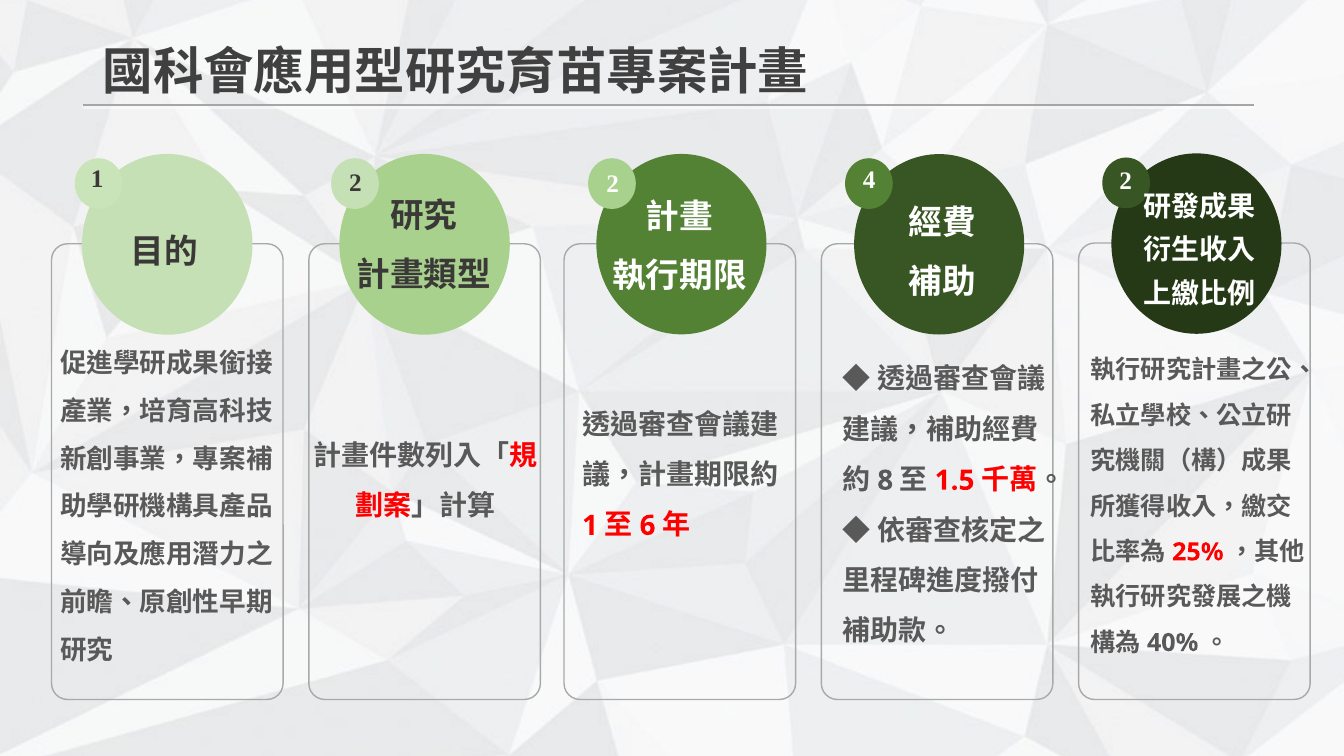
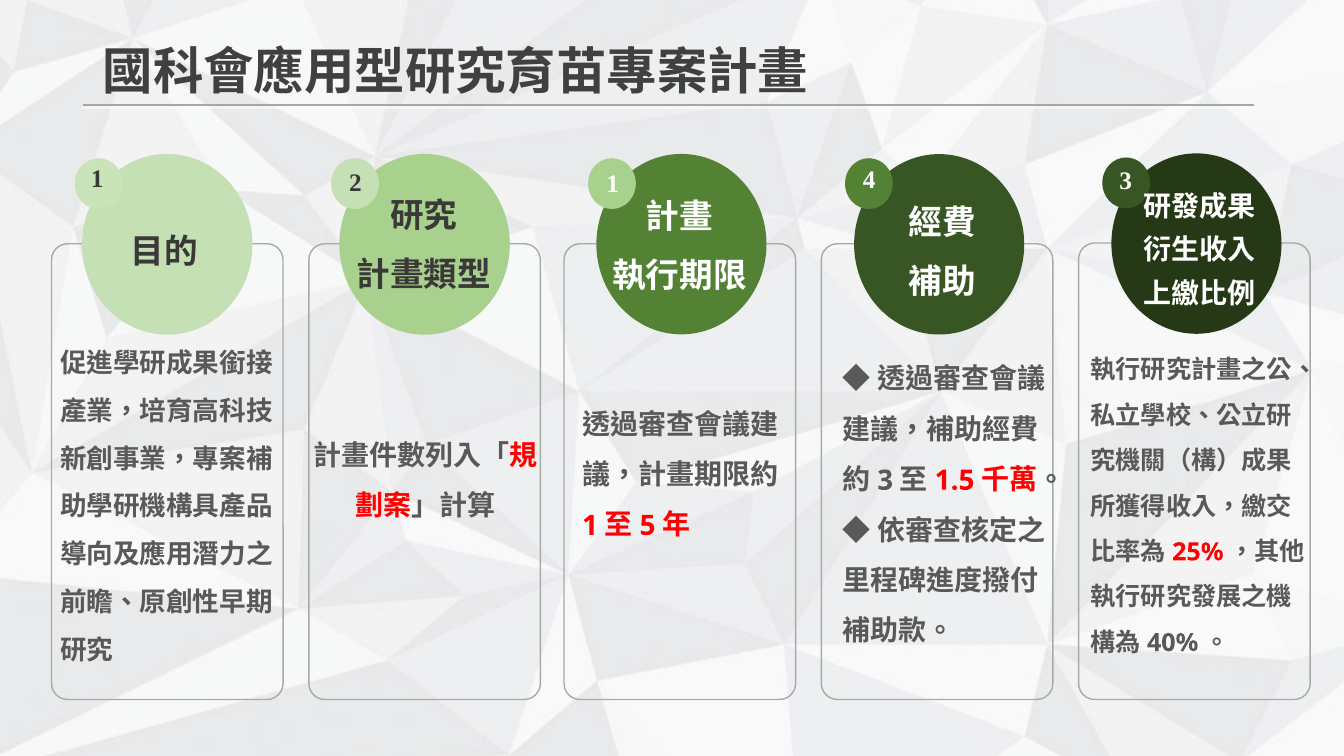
2 2: 2 -> 1
4 2: 2 -> 3
8 at (885, 480): 8 -> 3
6: 6 -> 5
